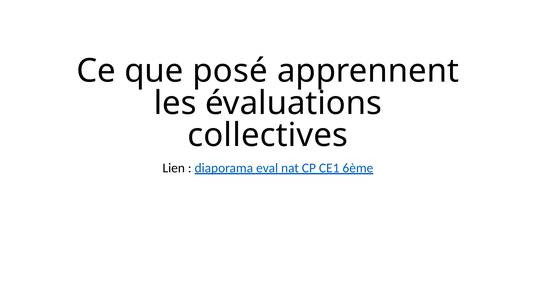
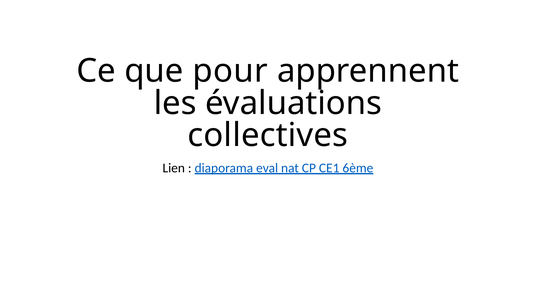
posé: posé -> pour
